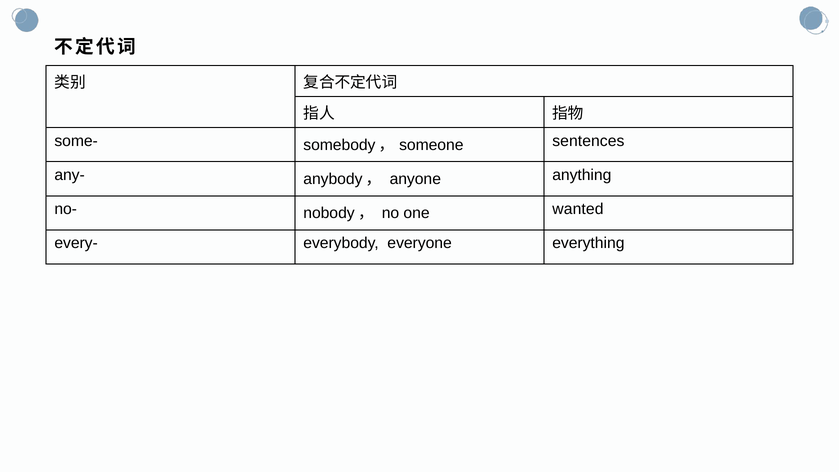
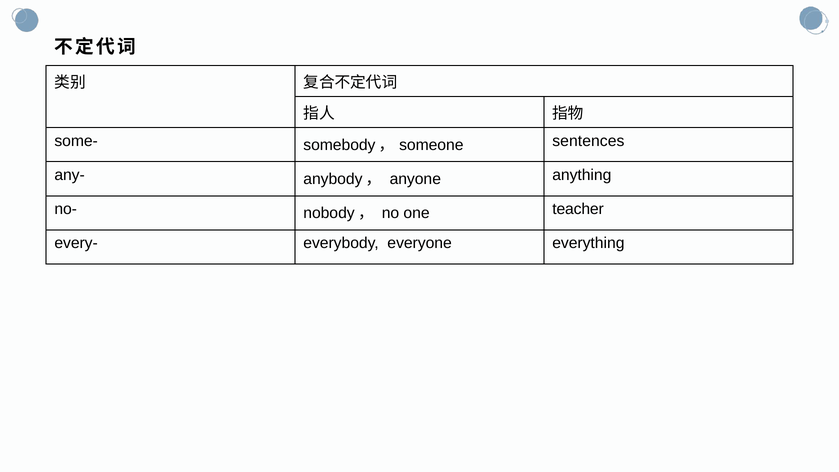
wanted: wanted -> teacher
